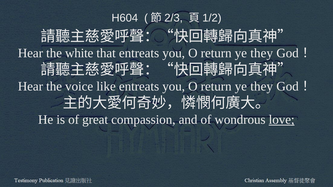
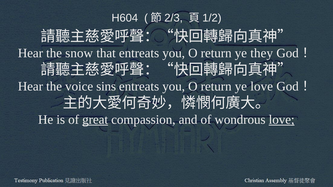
white: white -> snow
like: like -> sins
they at (262, 86): they -> love
great underline: none -> present
